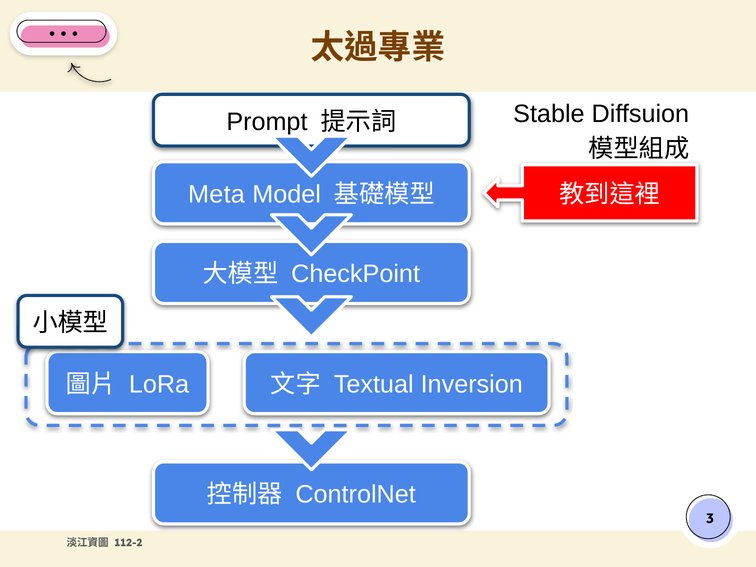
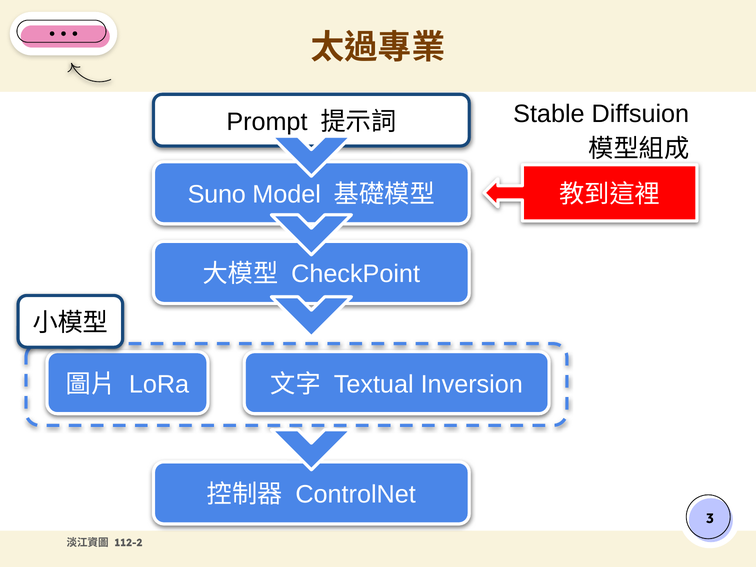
Meta: Meta -> Suno
